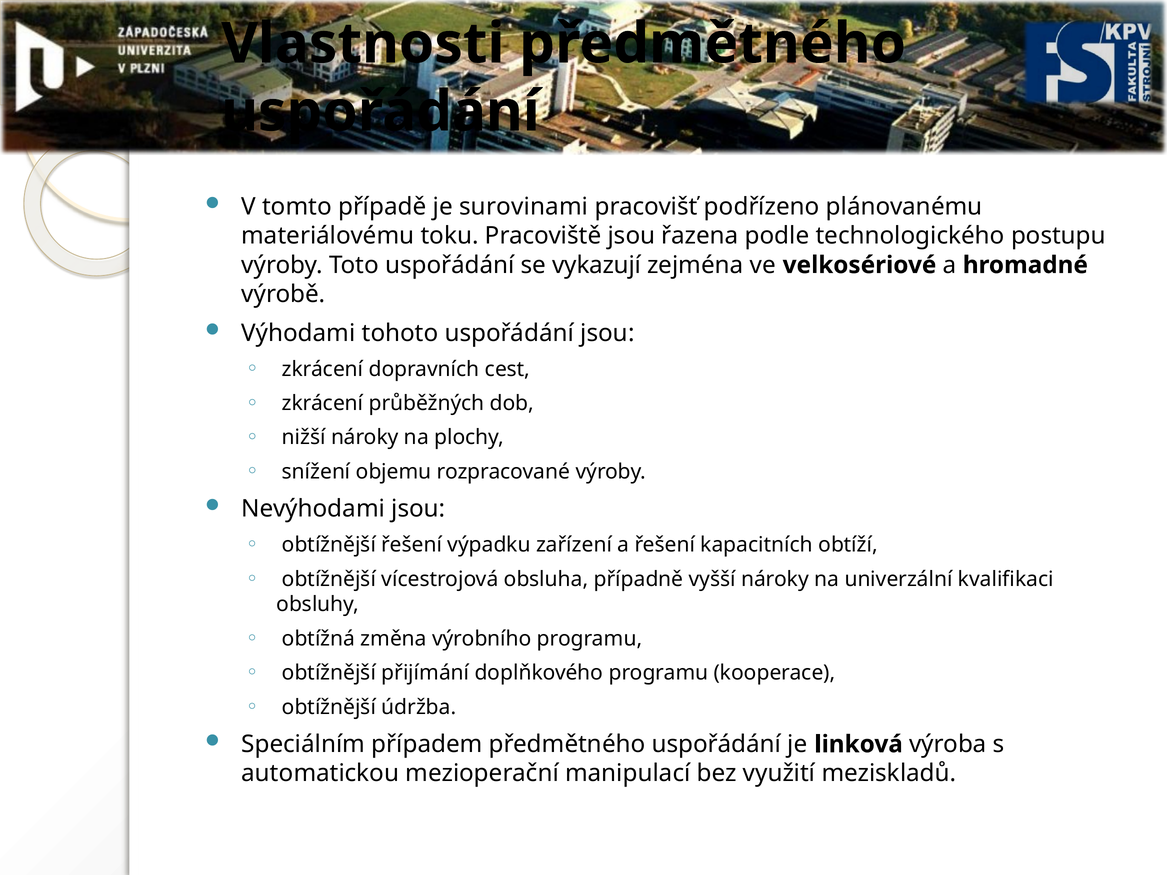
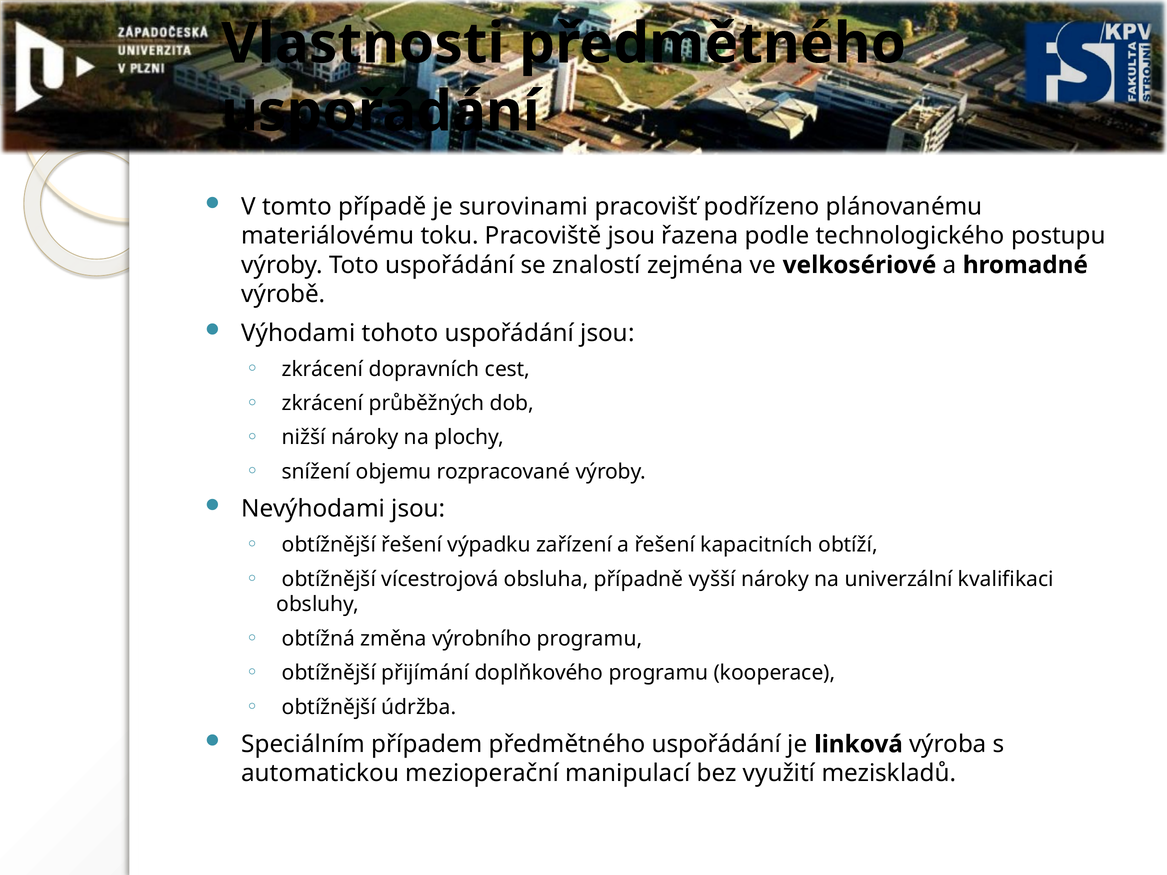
vykazují: vykazují -> znalostí
